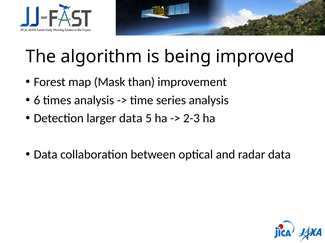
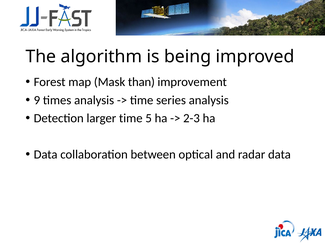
6: 6 -> 9
larger data: data -> time
